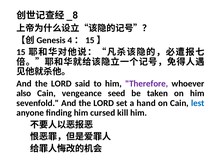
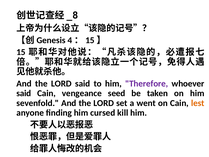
also at (24, 93): also -> said
hand: hand -> went
lest colour: blue -> orange
